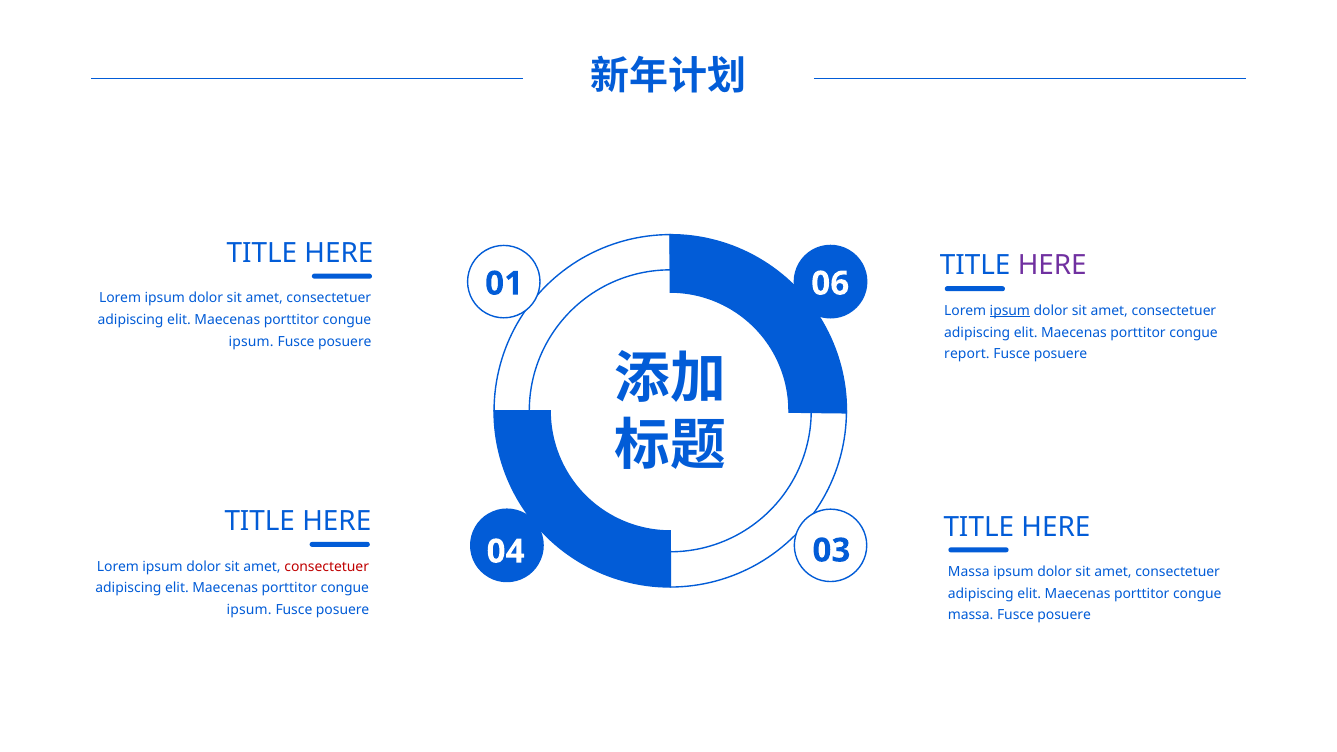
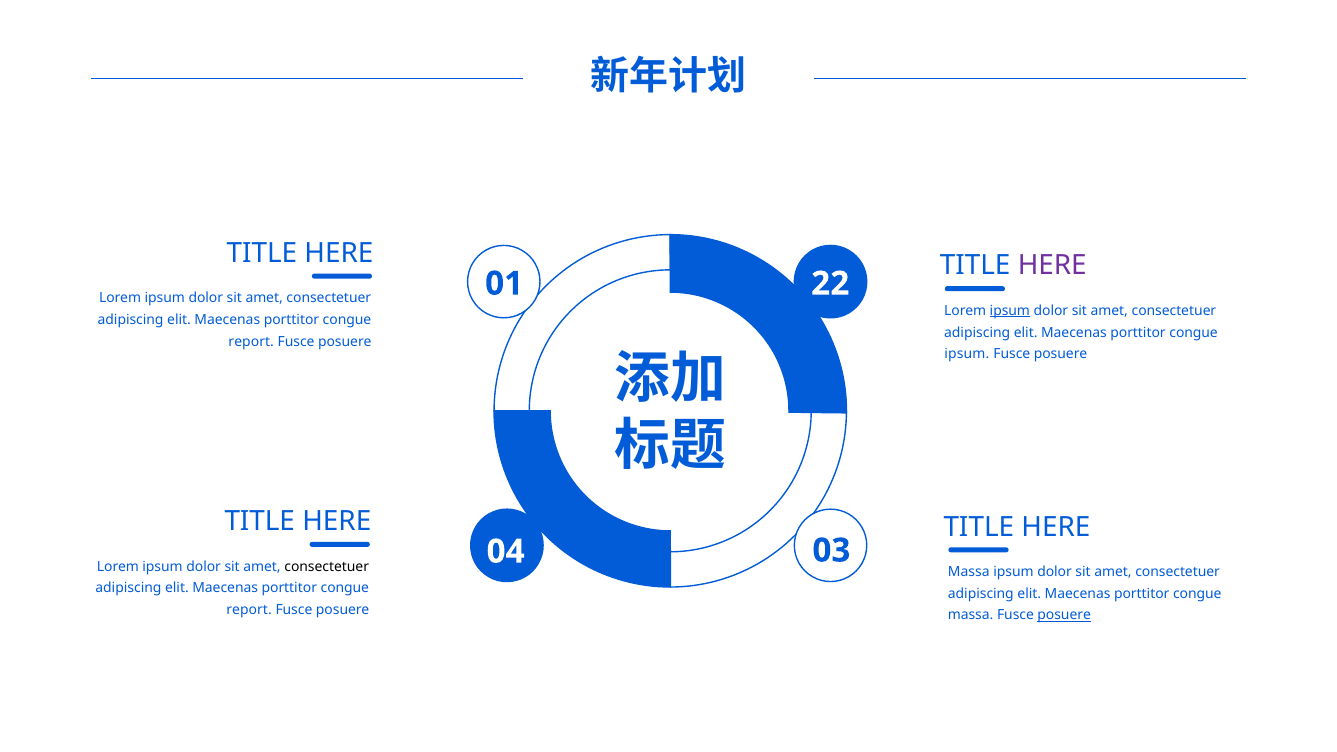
06: 06 -> 22
ipsum at (251, 342): ipsum -> report
report at (967, 354): report -> ipsum
consectetuer at (327, 566) colour: red -> black
ipsum at (249, 610): ipsum -> report
posuere at (1064, 615) underline: none -> present
